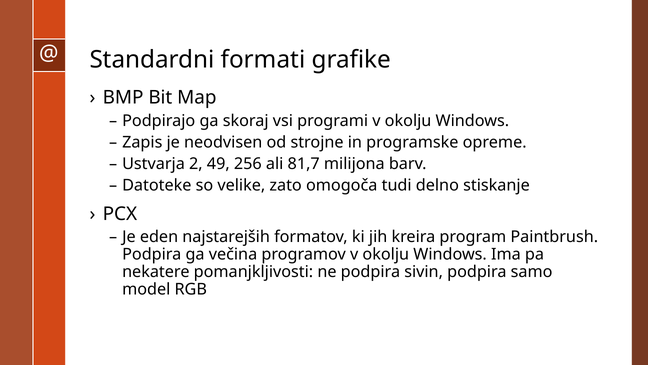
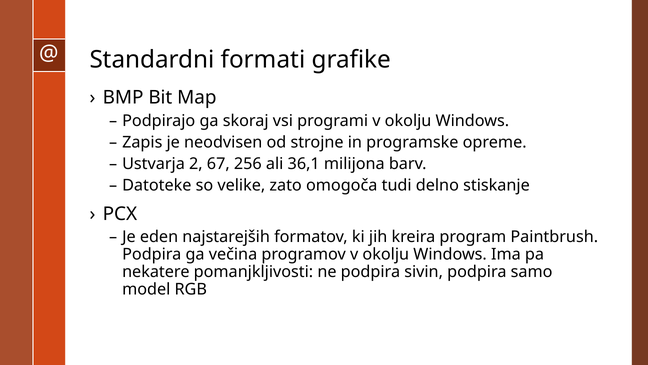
49: 49 -> 67
81,7: 81,7 -> 36,1
